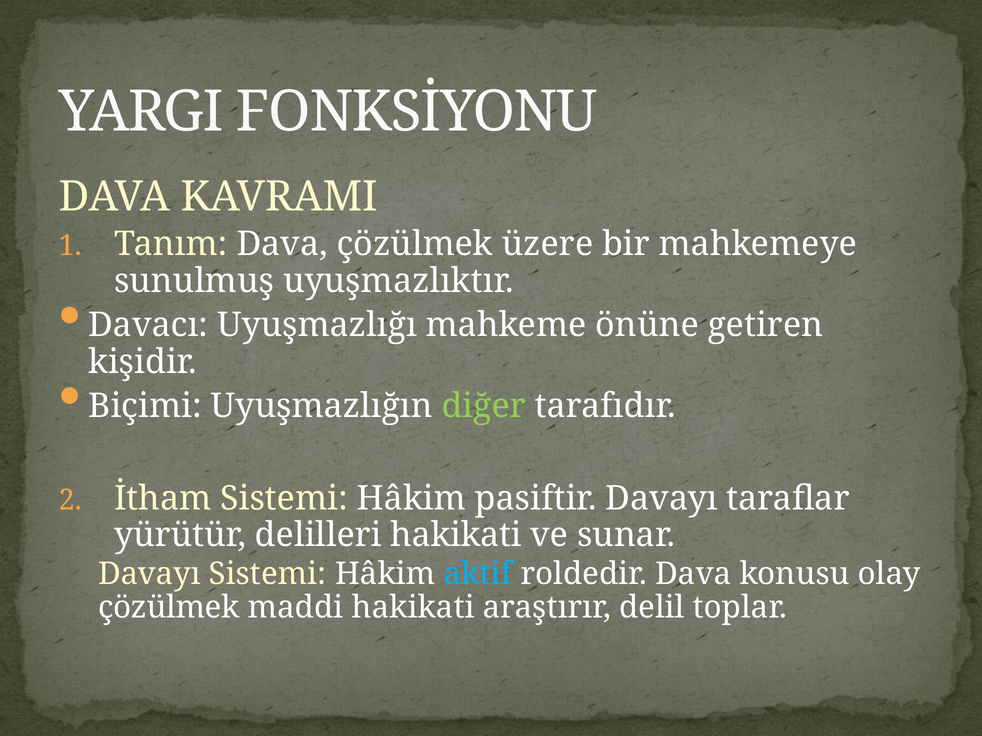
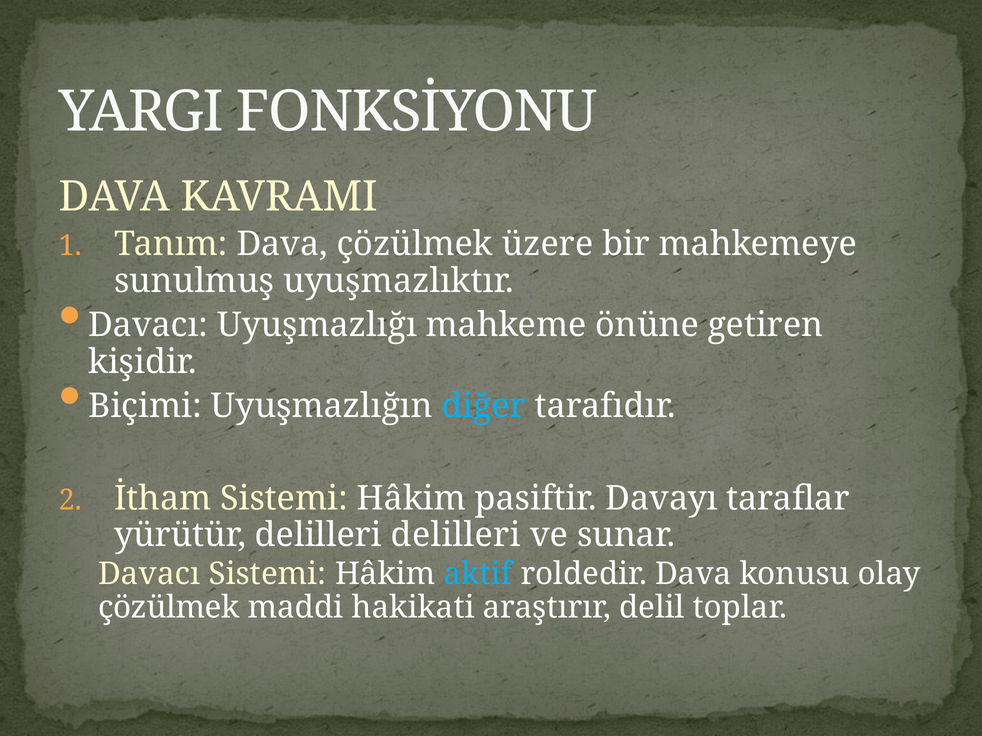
diğer colour: light green -> light blue
delilleri hakikati: hakikati -> delilleri
Davayı at (149, 574): Davayı -> Davacı
